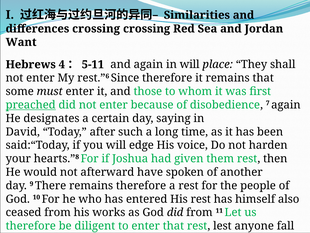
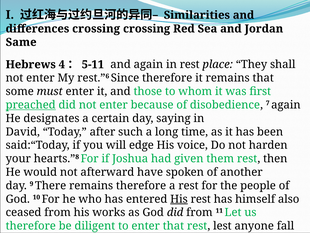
Want at (21, 42): Want -> Same
in will: will -> rest
His at (179, 199) underline: none -> present
